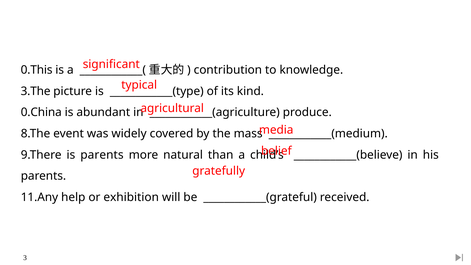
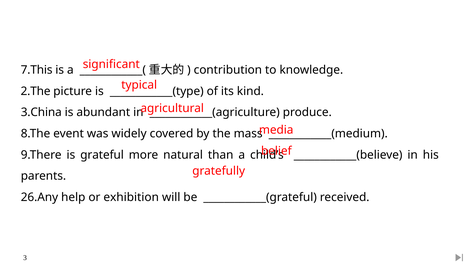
0.This: 0.This -> 7.This
3.The: 3.The -> 2.The
0.China: 0.China -> 3.China
is parents: parents -> grateful
11.Any: 11.Any -> 26.Any
